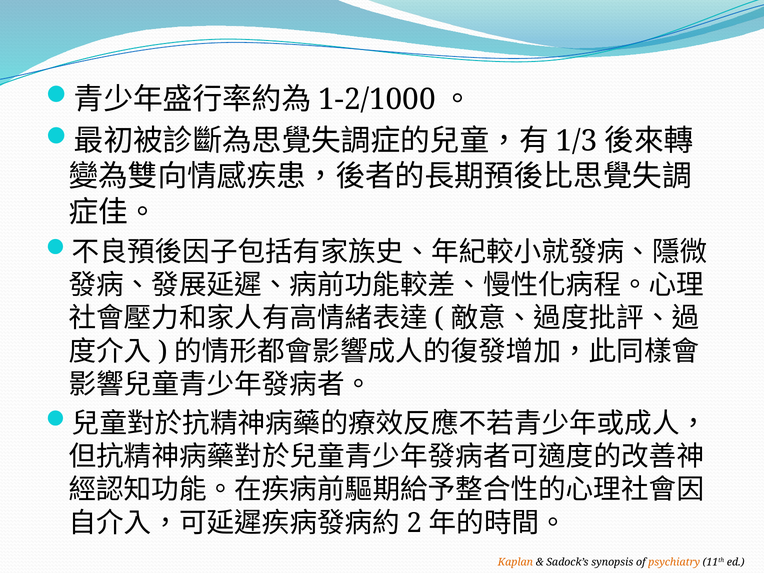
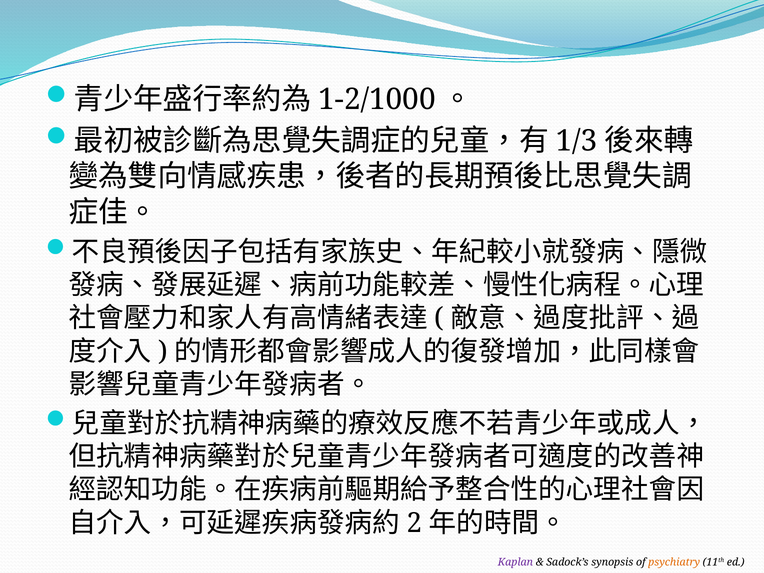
Kaplan colour: orange -> purple
